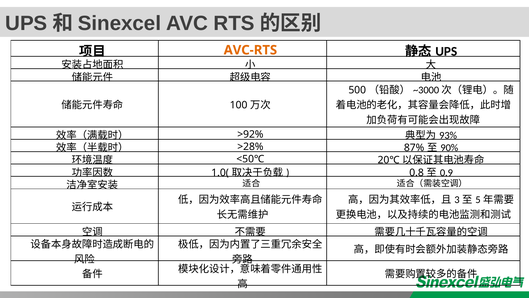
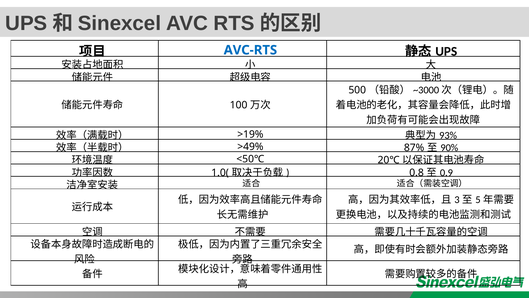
AVC-RTS colour: orange -> blue
>92%: >92% -> >19%
>28%: >28% -> >49%
